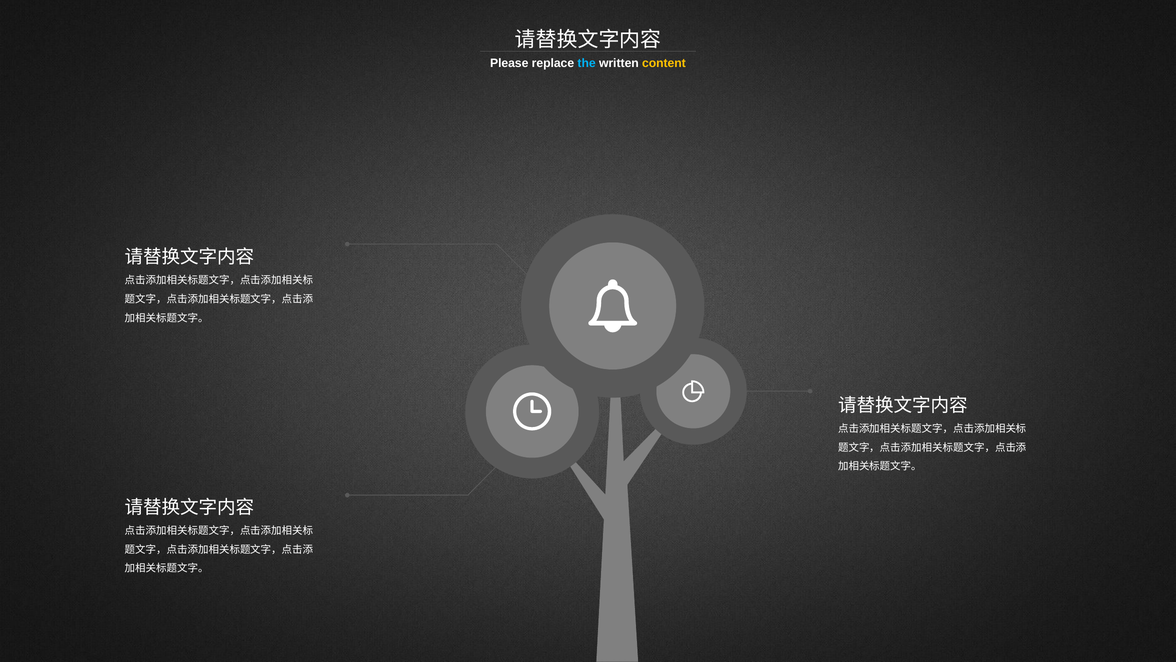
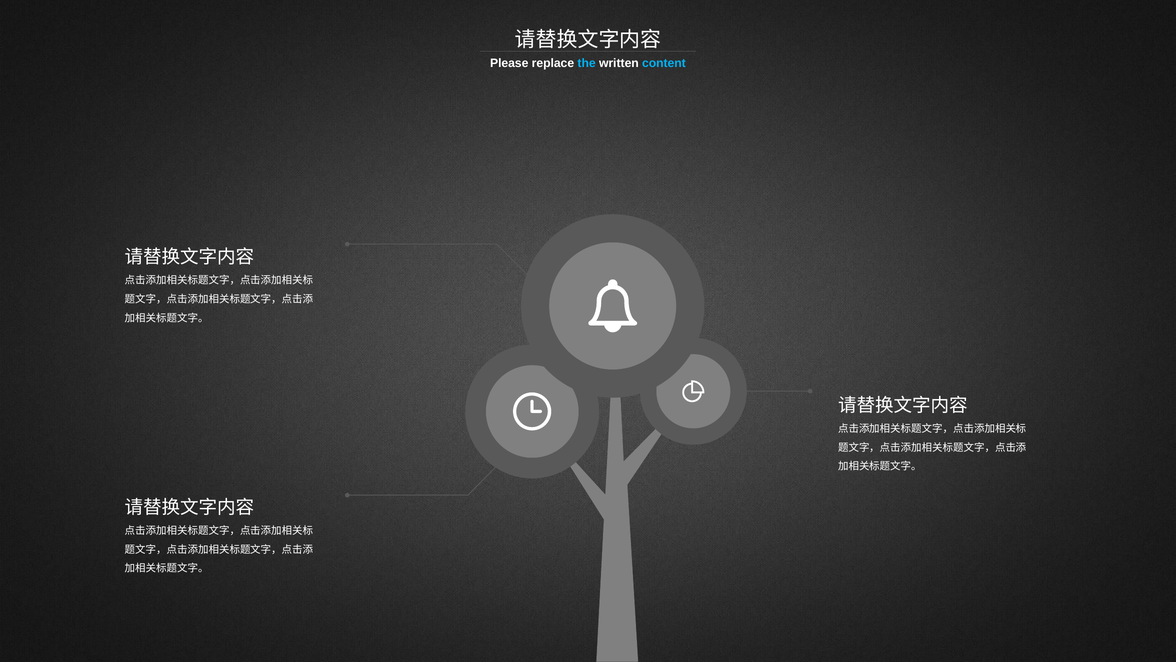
content colour: yellow -> light blue
